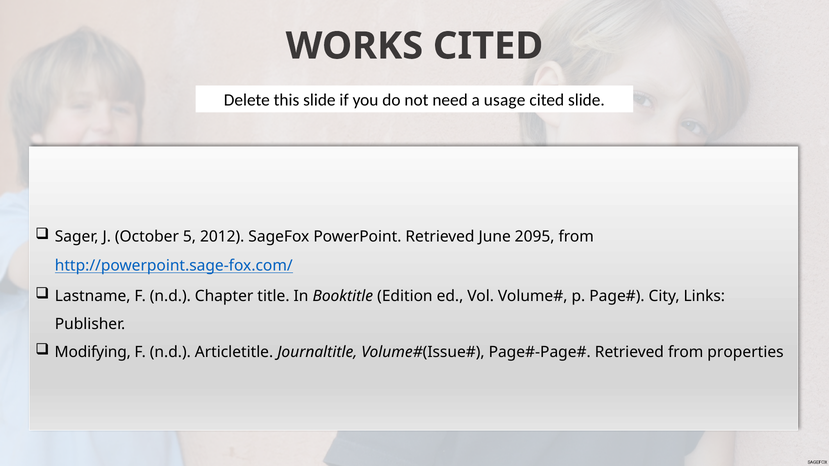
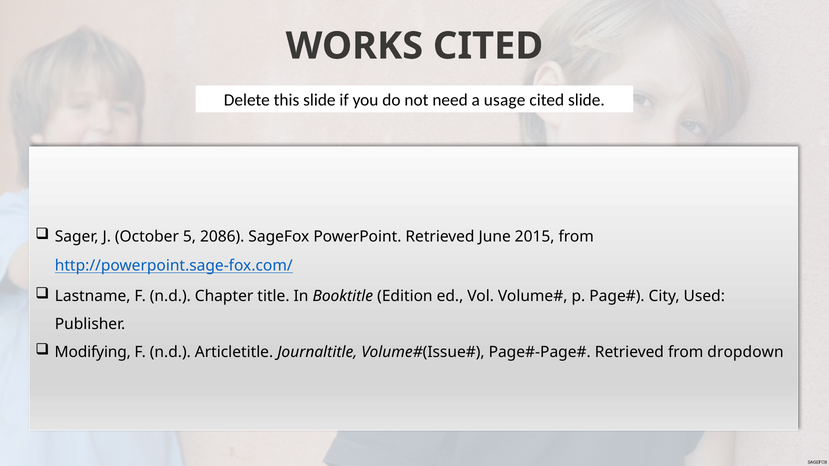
2012: 2012 -> 2086
2095: 2095 -> 2015
Links: Links -> Used
properties: properties -> dropdown
